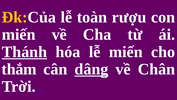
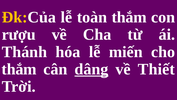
toàn rượu: rượu -> thắm
miến at (19, 34): miến -> rượu
Thánh underline: present -> none
Chân: Chân -> Thiết
